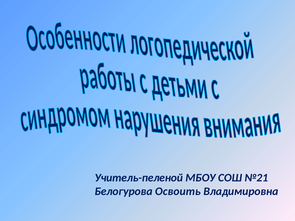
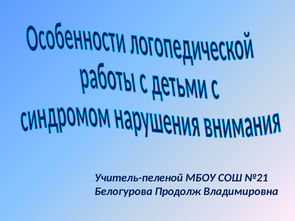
Освоить: Освоить -> Продолж
